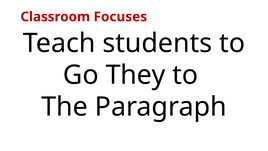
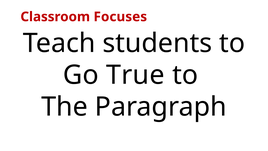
They: They -> True
